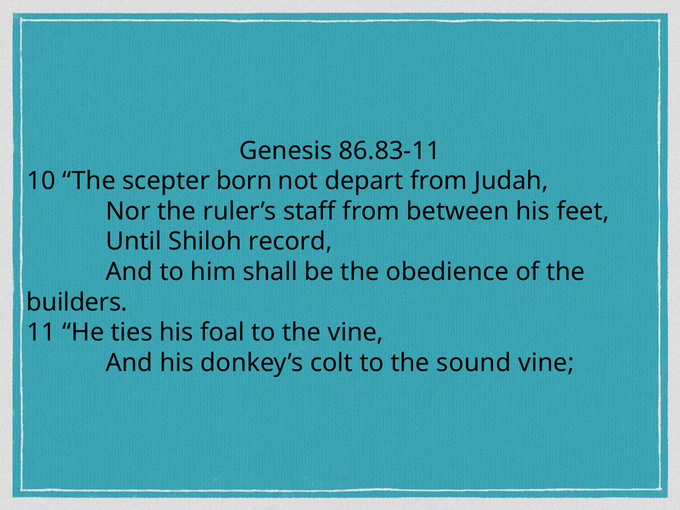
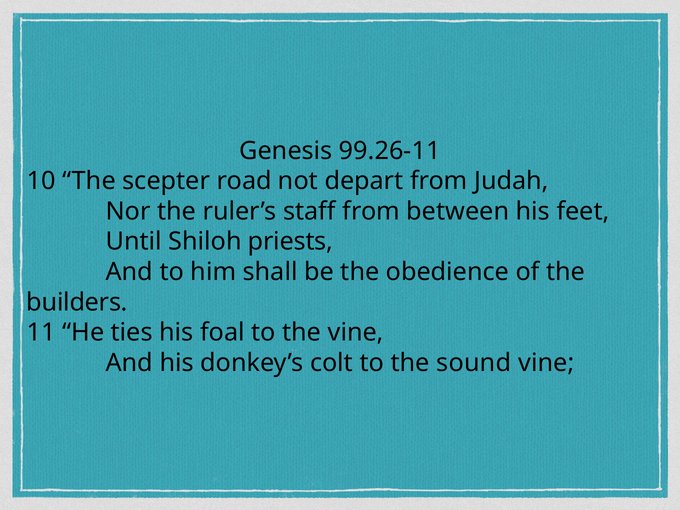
86.83-11: 86.83-11 -> 99.26-11
born: born -> road
record: record -> priests
